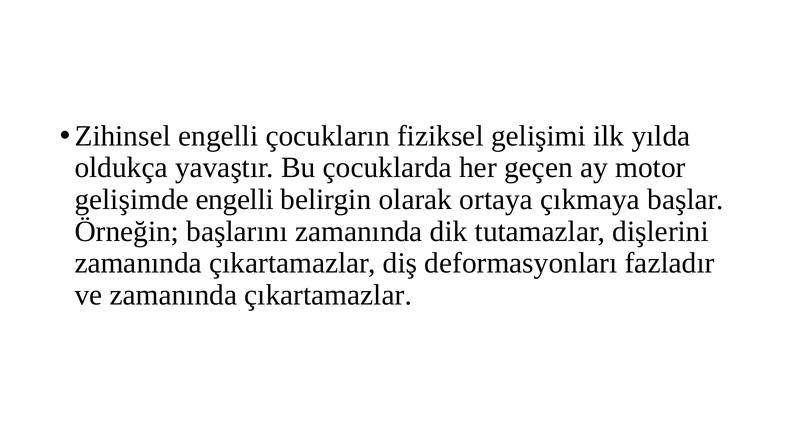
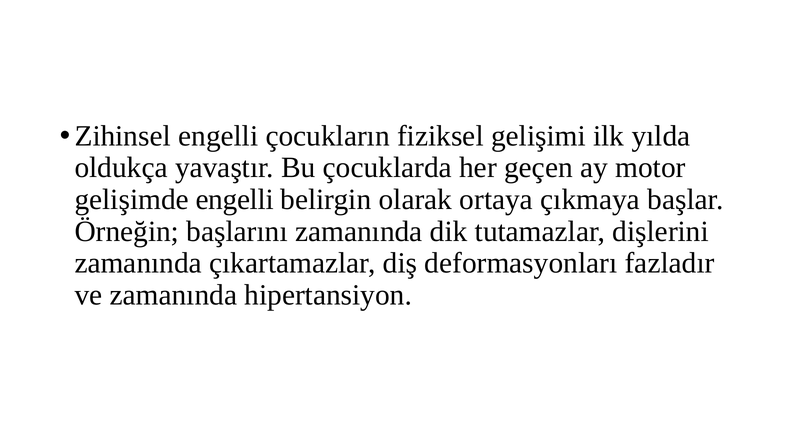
ve zamanında çıkartamazlar: çıkartamazlar -> hipertansiyon
